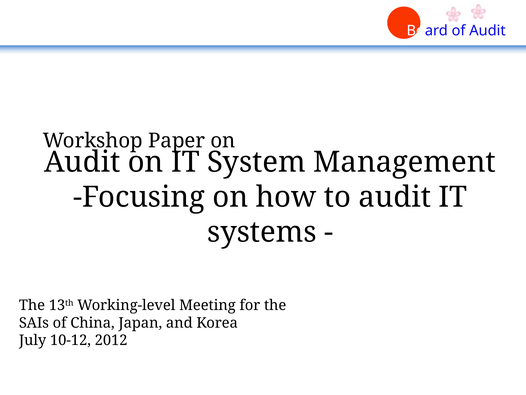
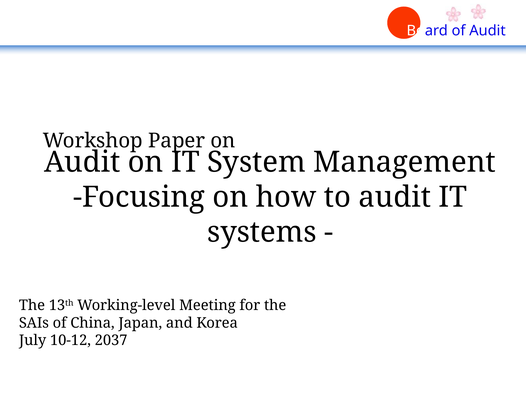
2012: 2012 -> 2037
